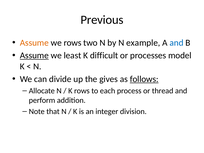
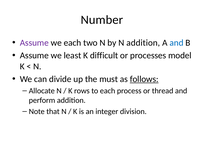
Previous: Previous -> Number
Assume at (34, 43) colour: orange -> purple
we rows: rows -> each
N example: example -> addition
Assume at (34, 55) underline: present -> none
gives: gives -> must
